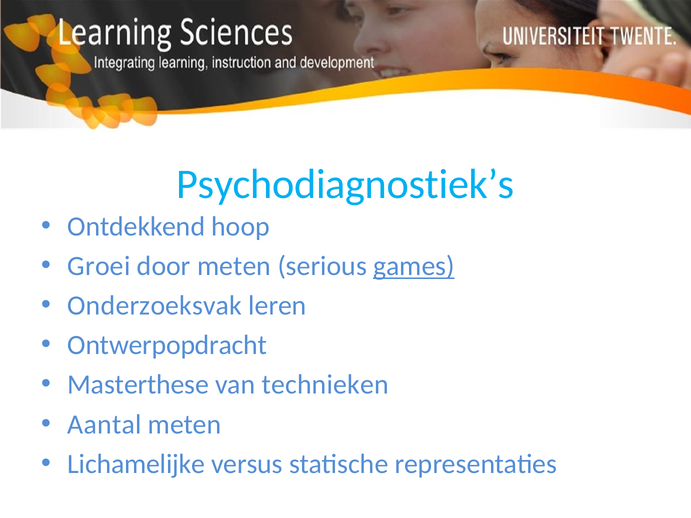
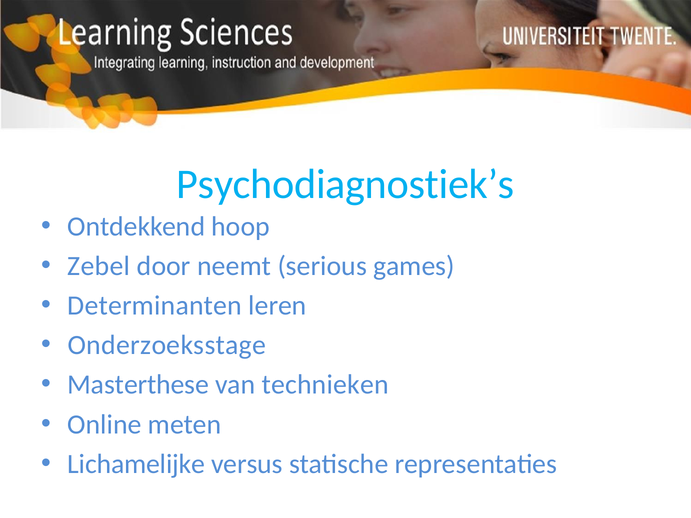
Groei: Groei -> Zebel
door meten: meten -> neemt
games underline: present -> none
Onderzoeksvak: Onderzoeksvak -> Determinanten
Ontwerpopdracht: Ontwerpopdracht -> Onderzoeksstage
Aantal: Aantal -> Online
